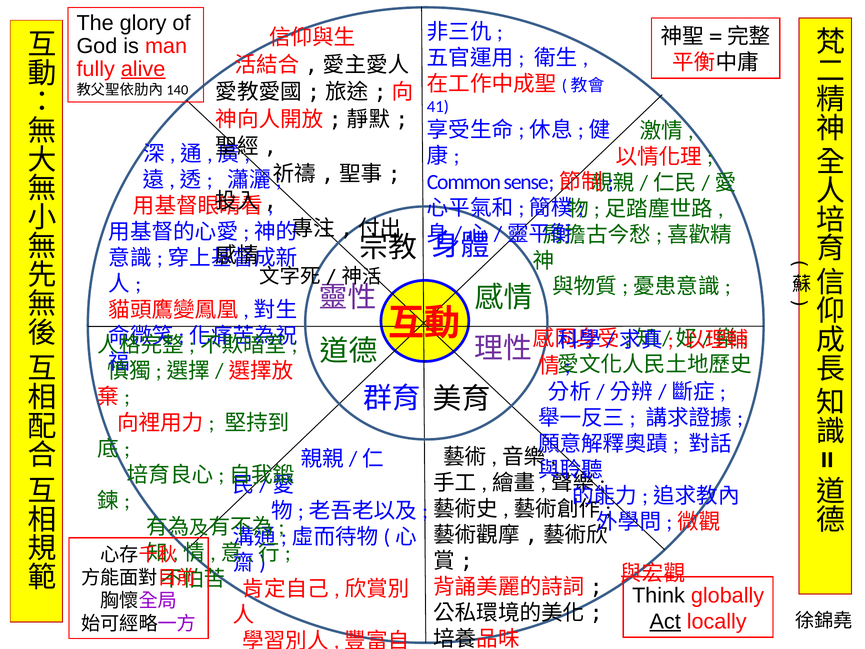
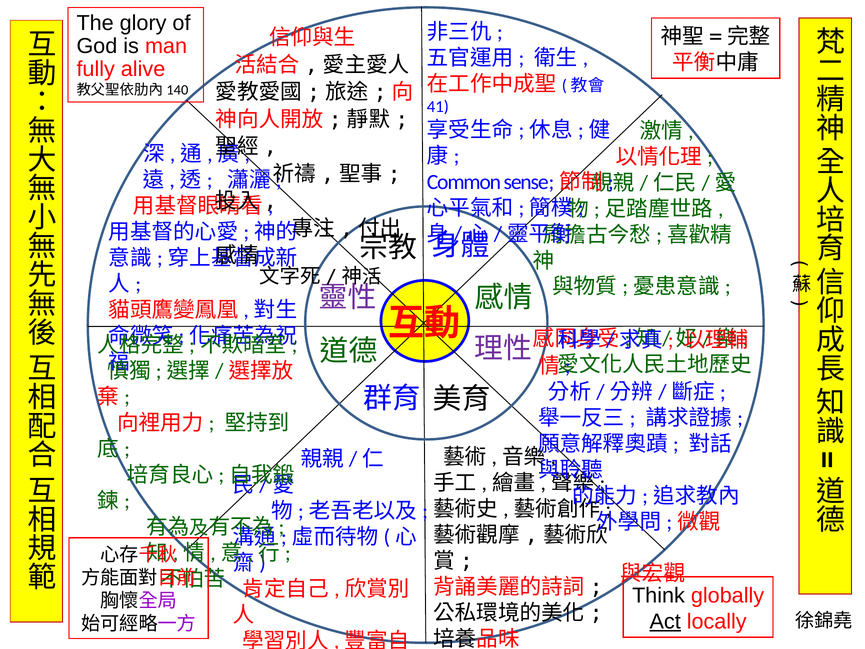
alive underline: present -> none
